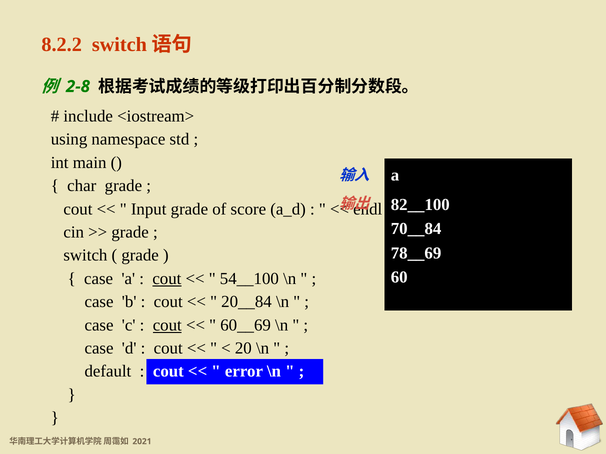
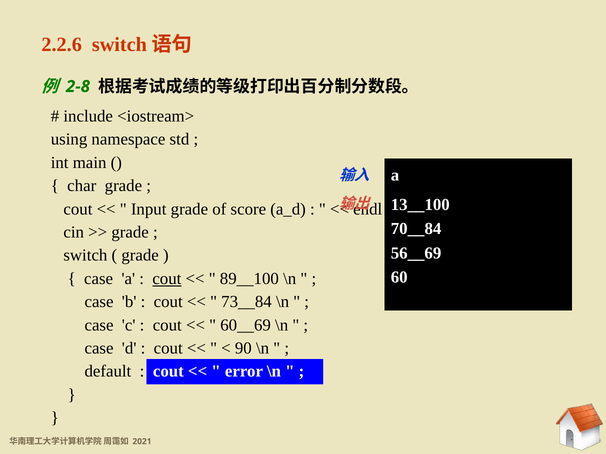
8.2.2: 8.2.2 -> 2.2.6
82__100: 82__100 -> 13__100
78__69: 78__69 -> 56__69
54__100: 54__100 -> 89__100
20__84: 20__84 -> 73__84
cout at (167, 325) underline: present -> none
20: 20 -> 90
